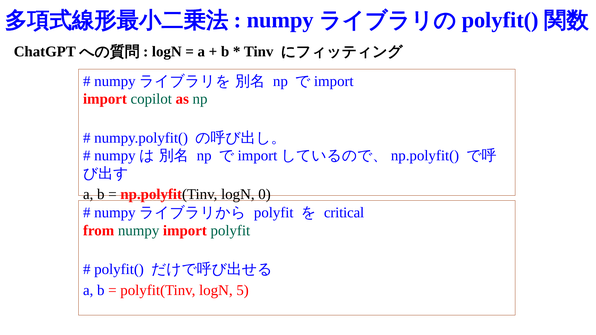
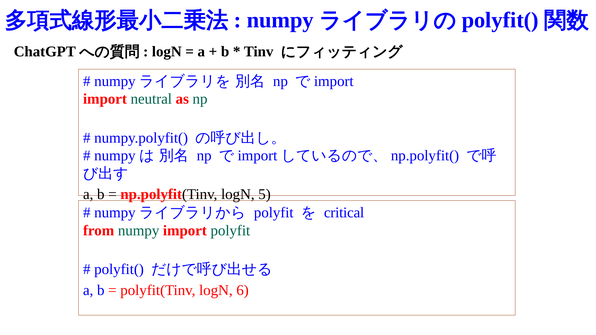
copilot: copilot -> neutral
0: 0 -> 5
5: 5 -> 6
